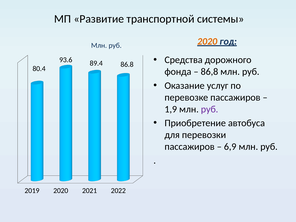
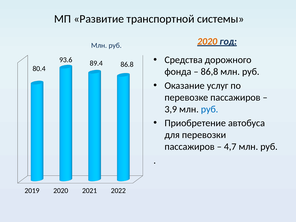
1,9: 1,9 -> 3,9
руб at (210, 109) colour: purple -> blue
6,9: 6,9 -> 4,7
